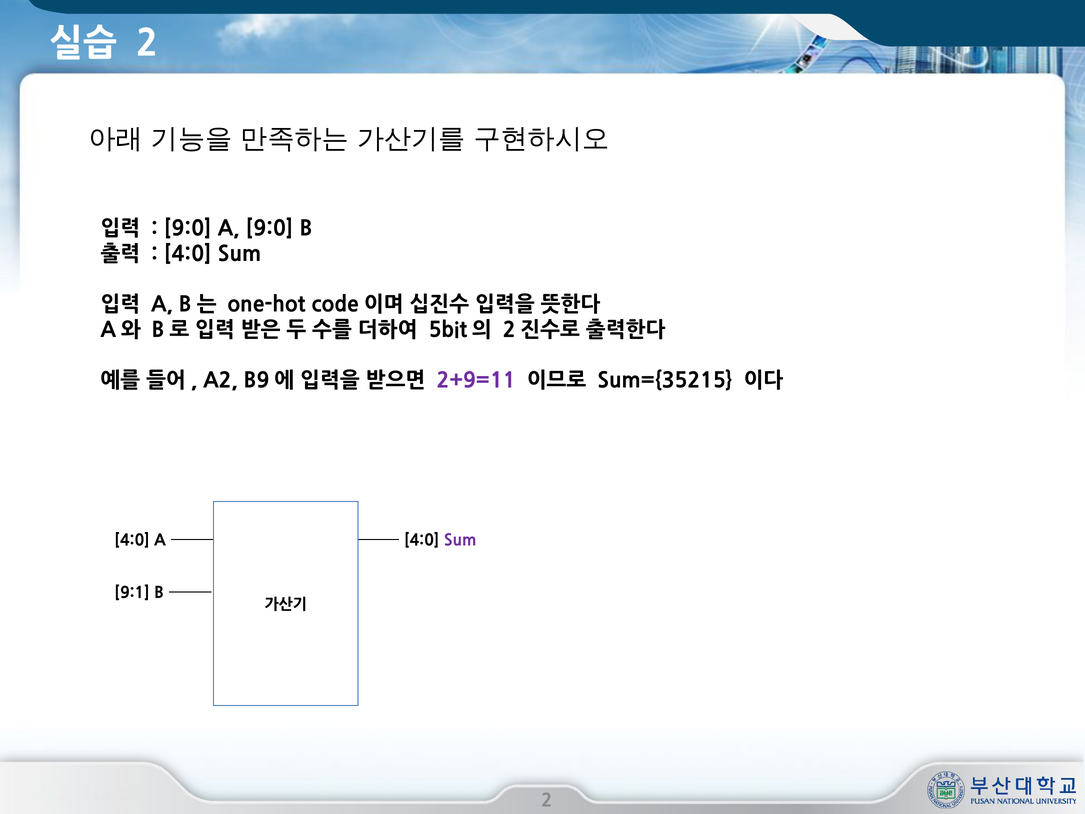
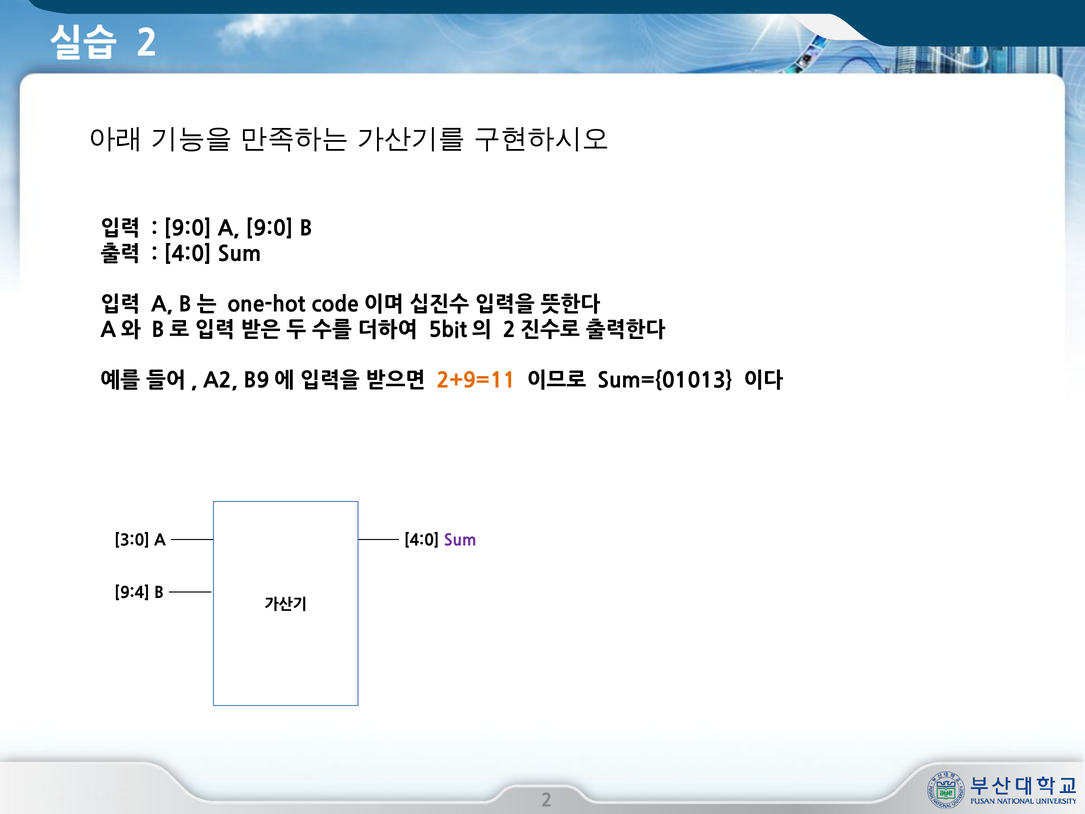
2+9=11 colour: purple -> orange
Sum={35215: Sum={35215 -> Sum={01013
4:0 at (132, 540): 4:0 -> 3:0
9:1: 9:1 -> 9:4
